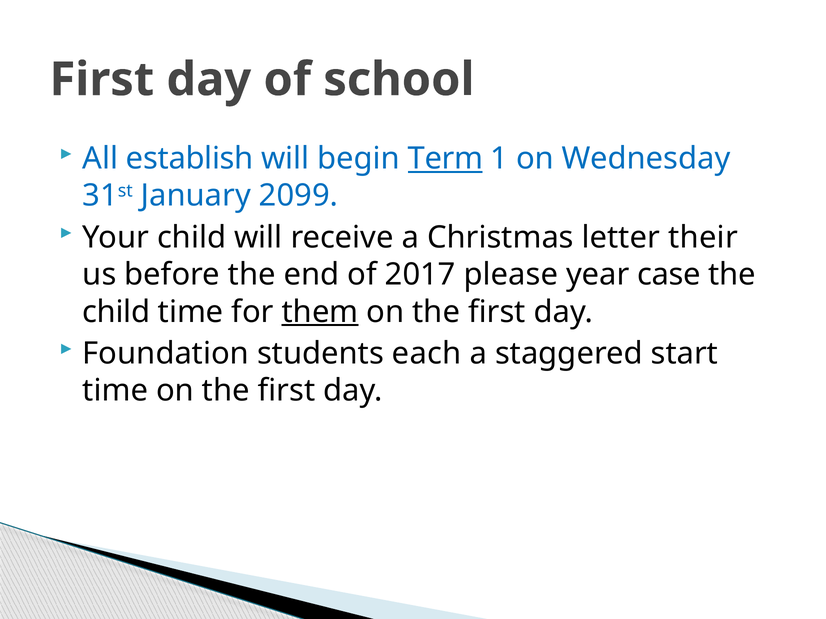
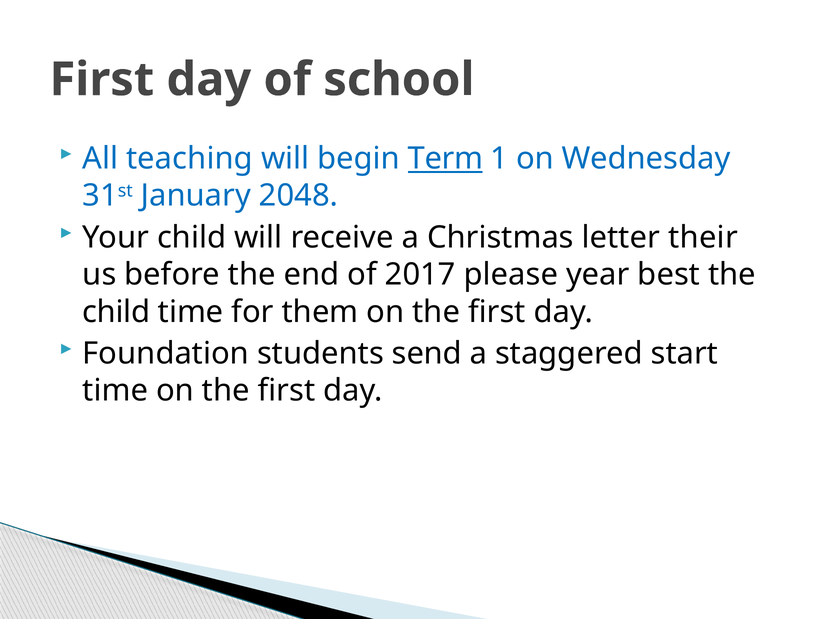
establish: establish -> teaching
2099: 2099 -> 2048
case: case -> best
them underline: present -> none
each: each -> send
